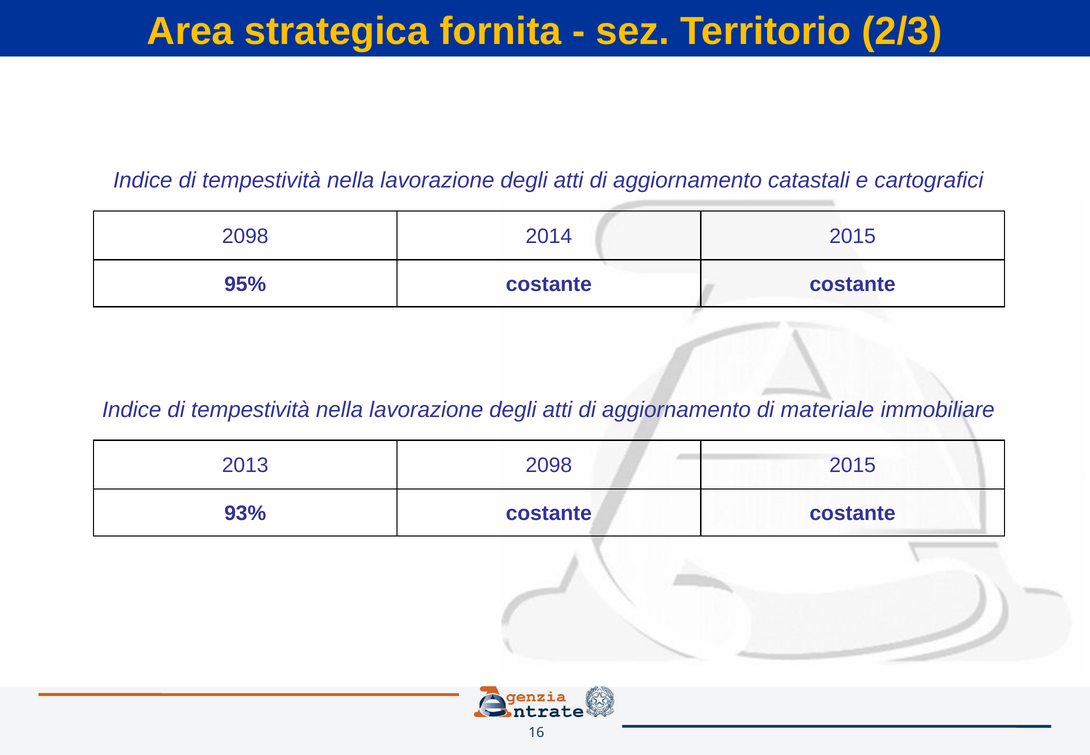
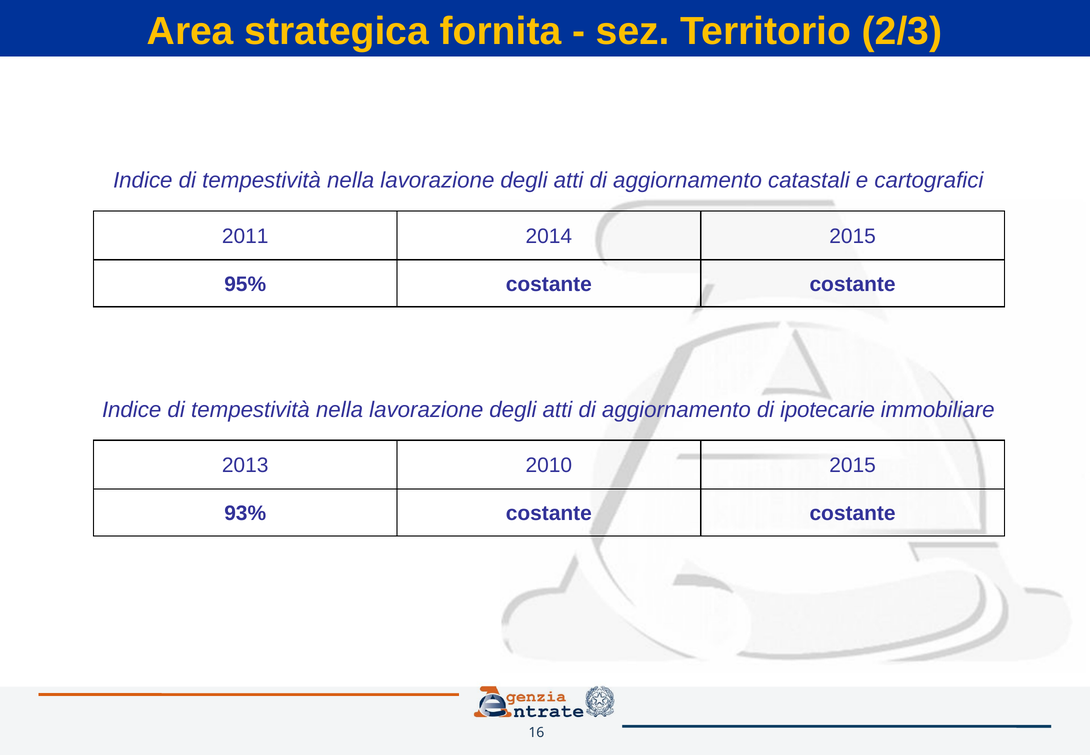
2098 at (245, 236): 2098 -> 2011
materiale: materiale -> ipotecarie
2013 2098: 2098 -> 2010
